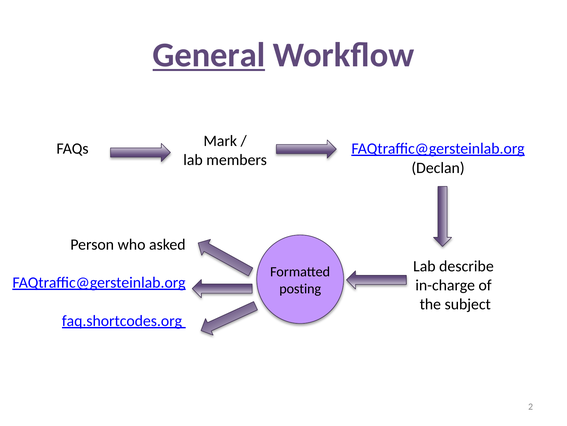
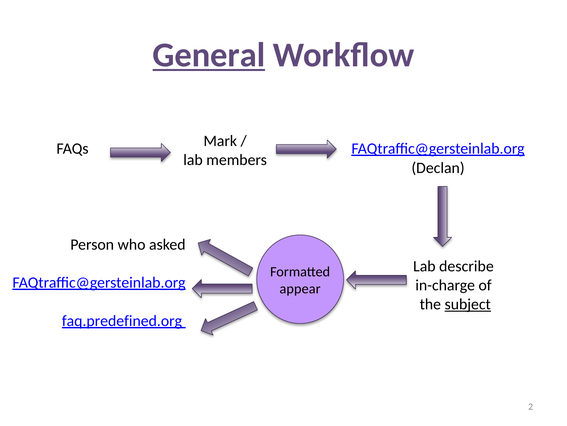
posting: posting -> appear
subject underline: none -> present
faq.shortcodes.org: faq.shortcodes.org -> faq.predefined.org
